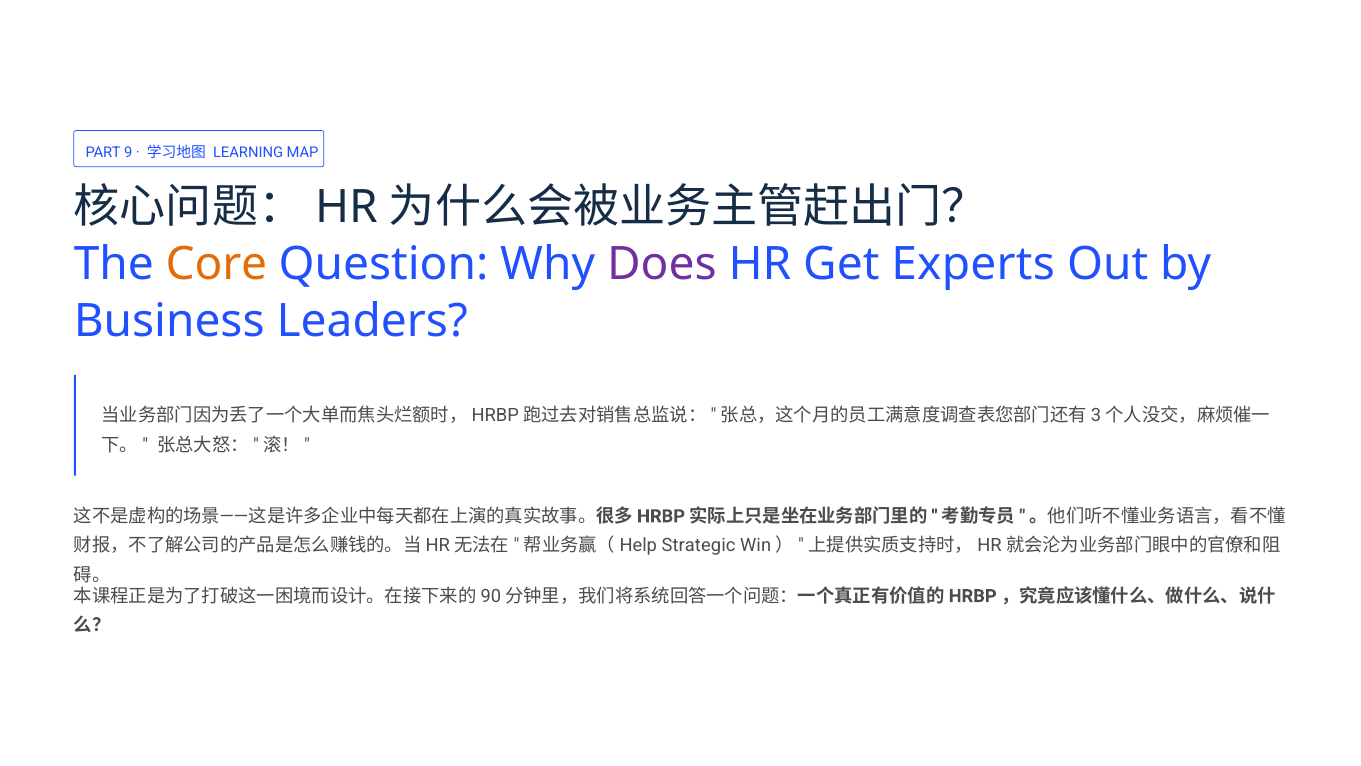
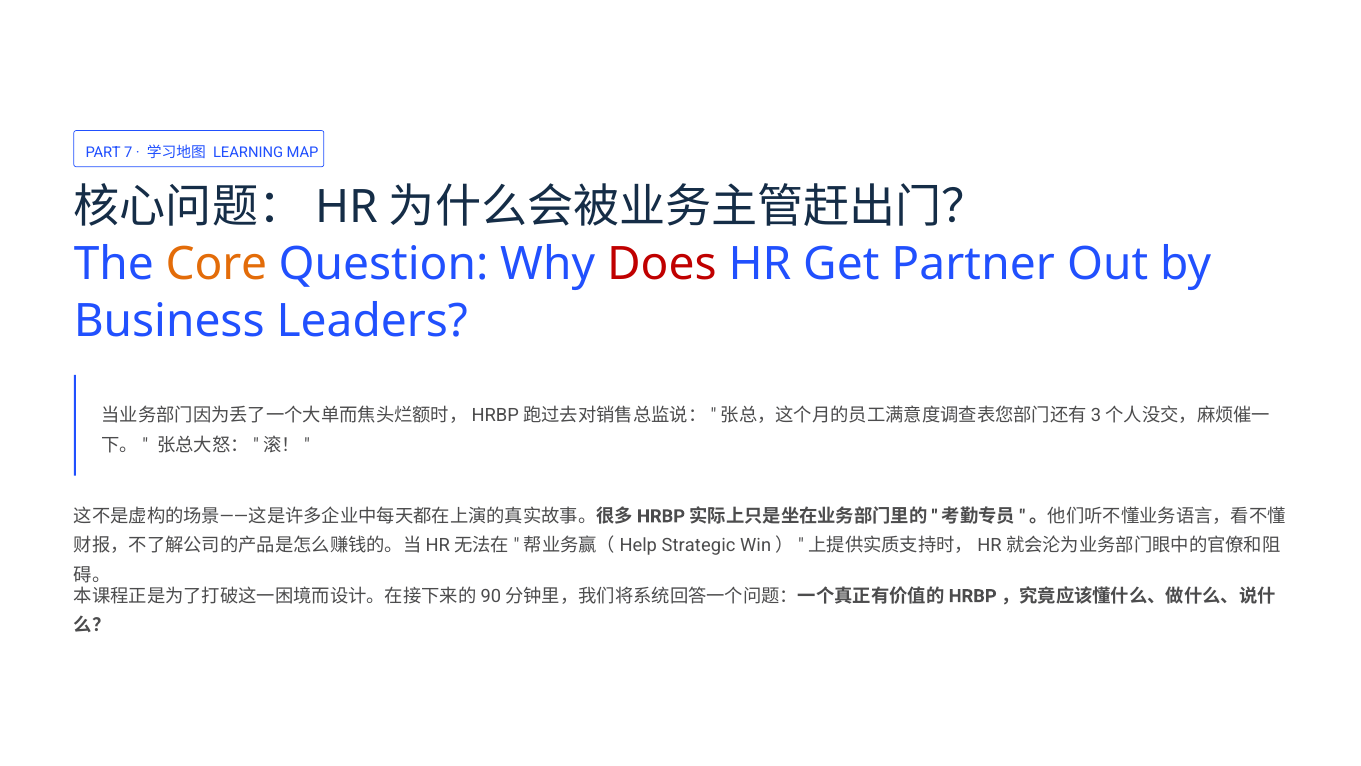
9: 9 -> 7
Does colour: purple -> red
Experts: Experts -> Partner
